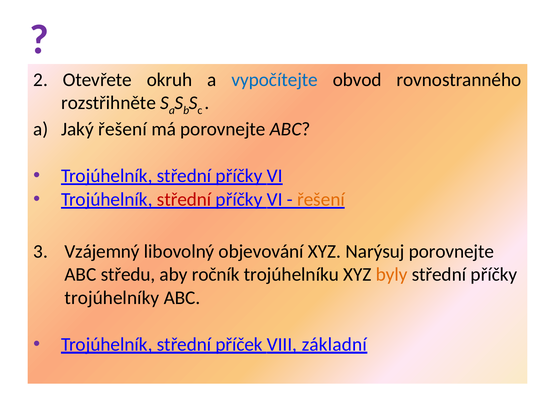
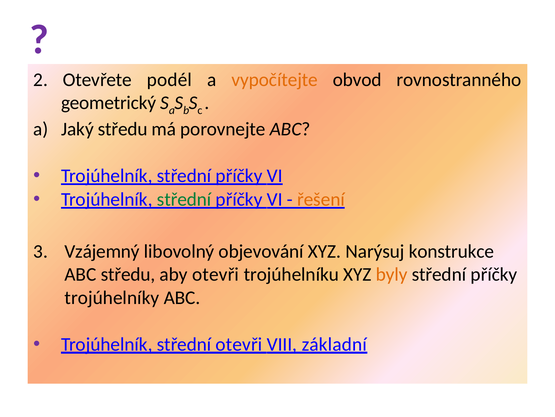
okruh: okruh -> podél
vypočítejte colour: blue -> orange
rozstřihněte: rozstřihněte -> geometrický
Jaký řešení: řešení -> středu
střední at (184, 199) colour: red -> green
Narýsuj porovnejte: porovnejte -> konstrukce
aby ročník: ročník -> otevři
střední příček: příček -> otevři
